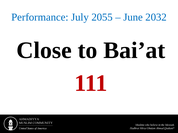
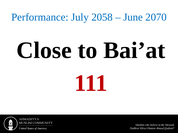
2055: 2055 -> 2058
2032: 2032 -> 2070
